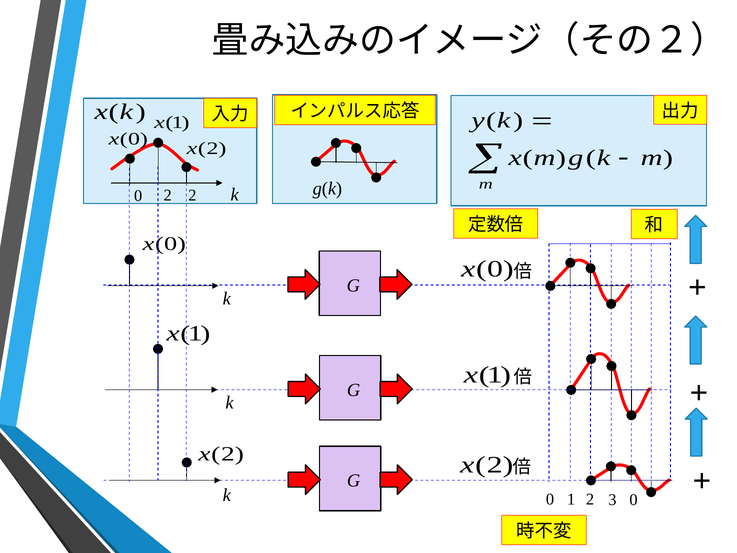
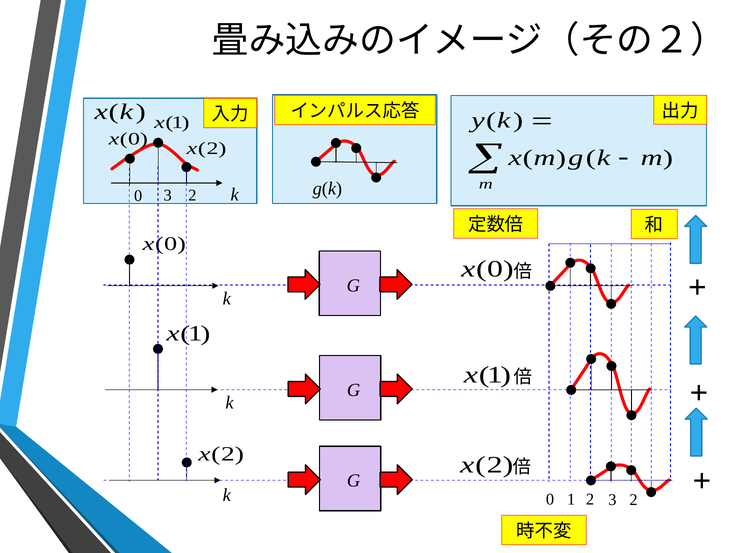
0 2: 2 -> 3
2 3 0: 0 -> 2
